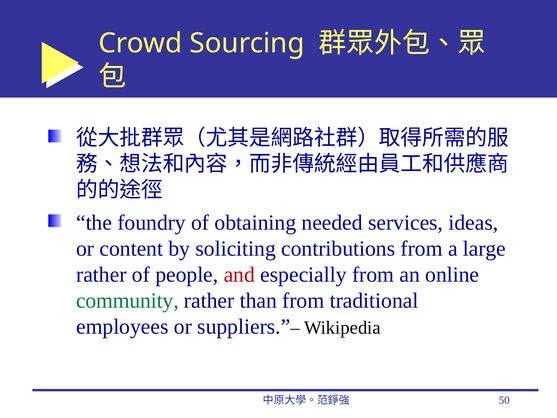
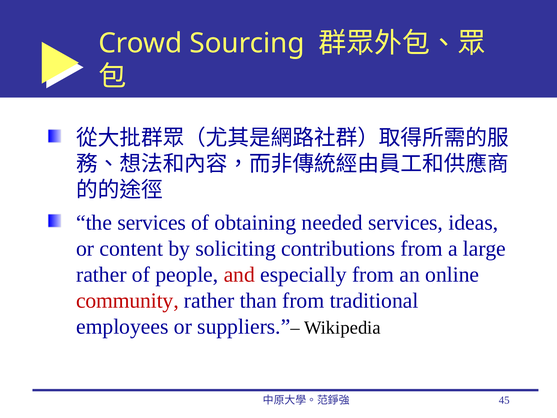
the foundry: foundry -> services
community colour: green -> red
50: 50 -> 45
